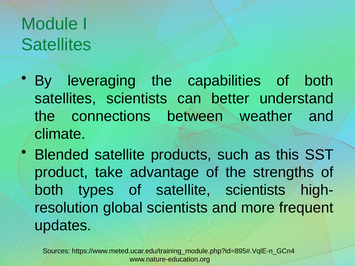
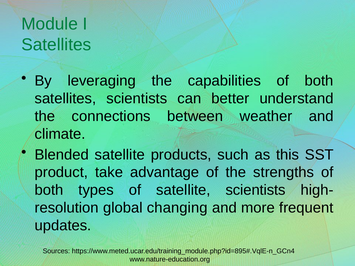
global scientists: scientists -> changing
